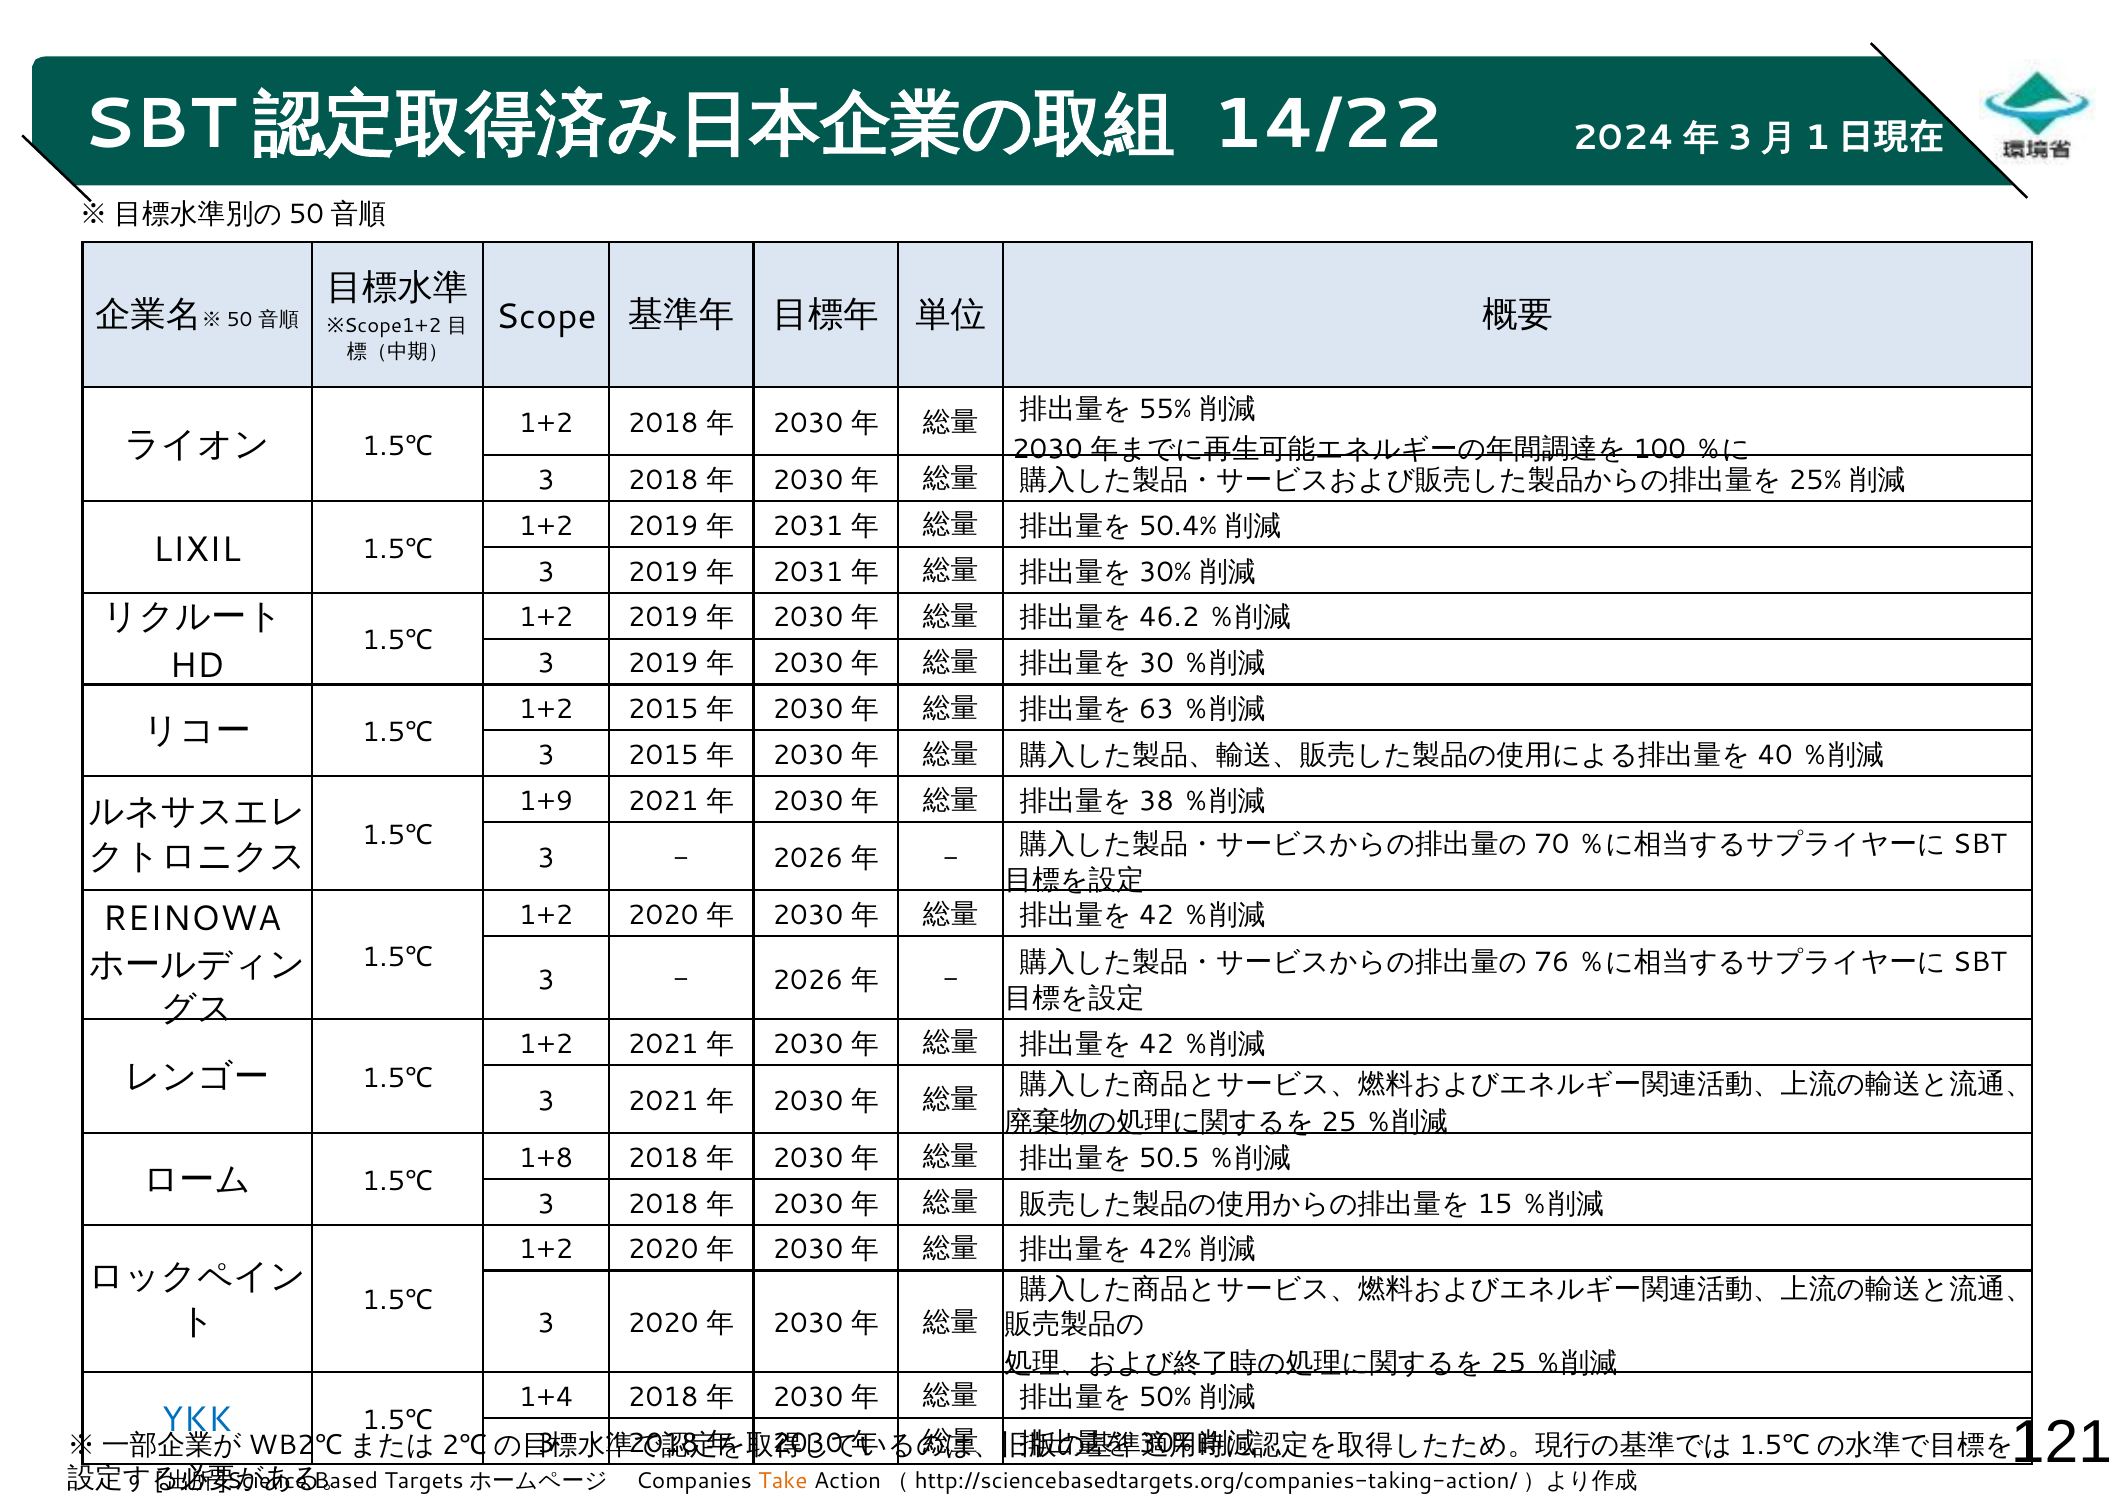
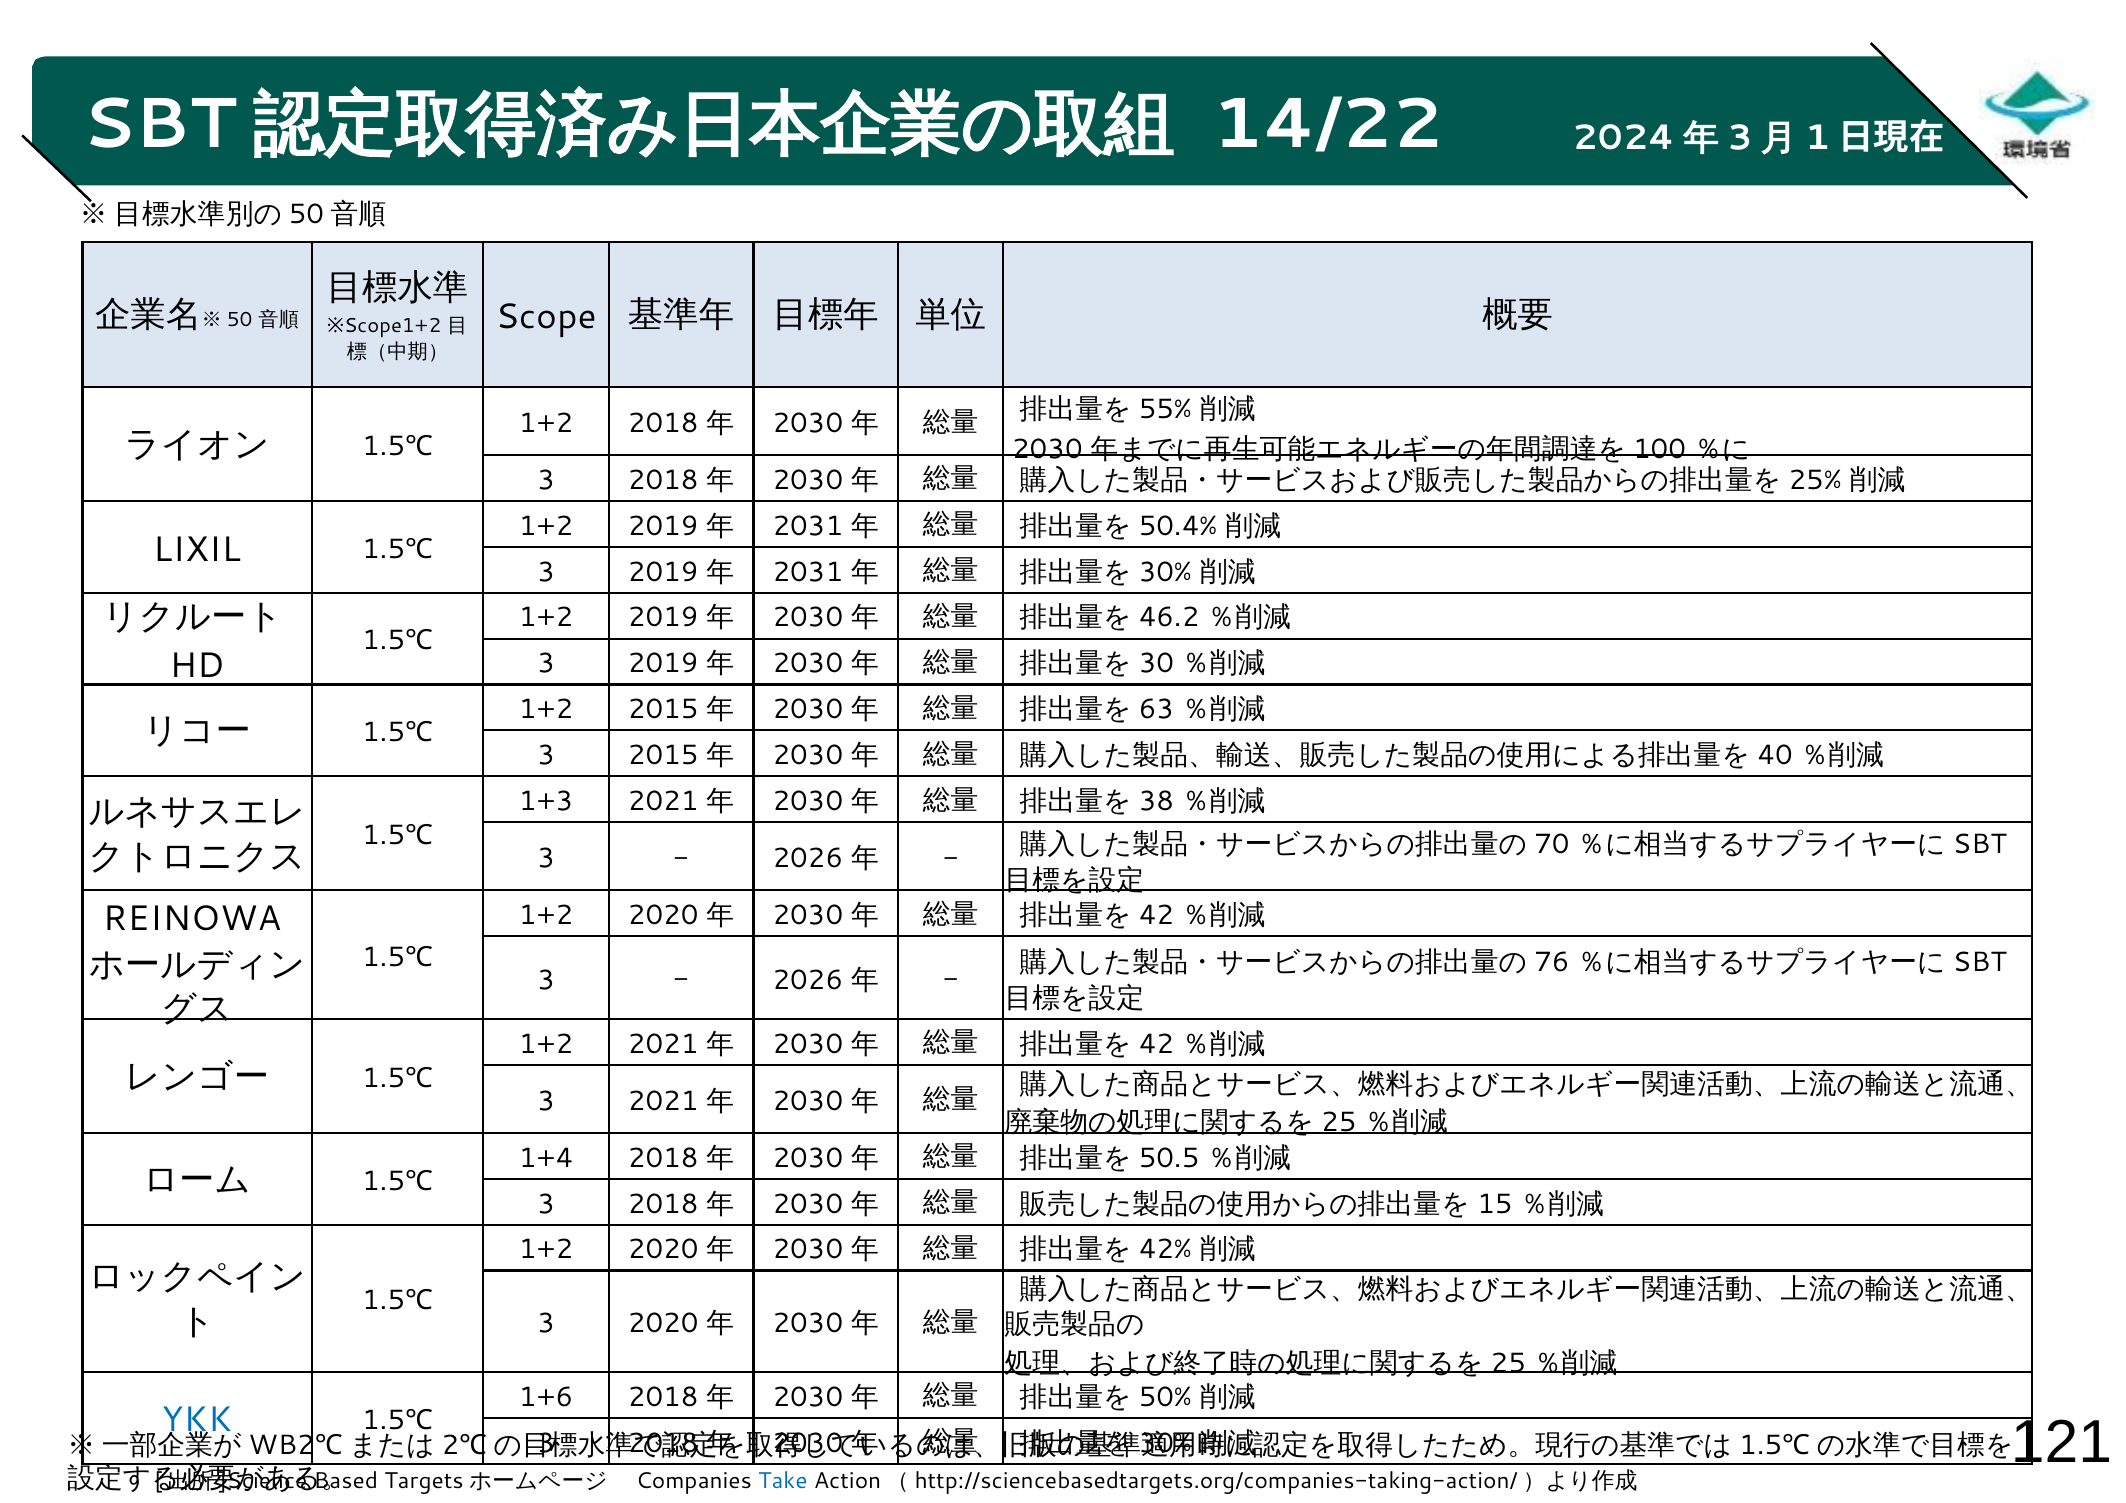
1+9: 1+9 -> 1+3
1+8: 1+8 -> 1+4
1+4: 1+4 -> 1+6
Take colour: orange -> blue
